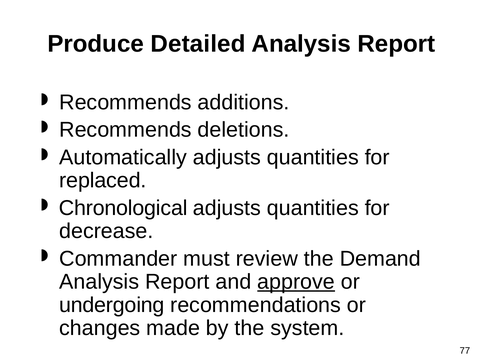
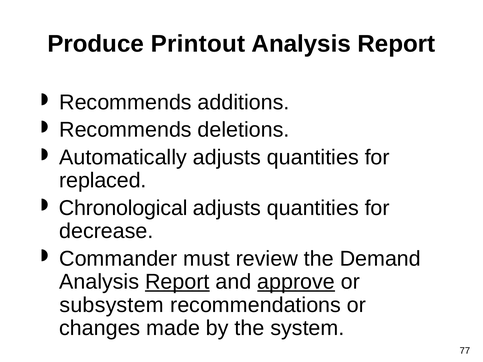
Detailed: Detailed -> Printout
Report at (177, 282) underline: none -> present
undergoing: undergoing -> subsystem
